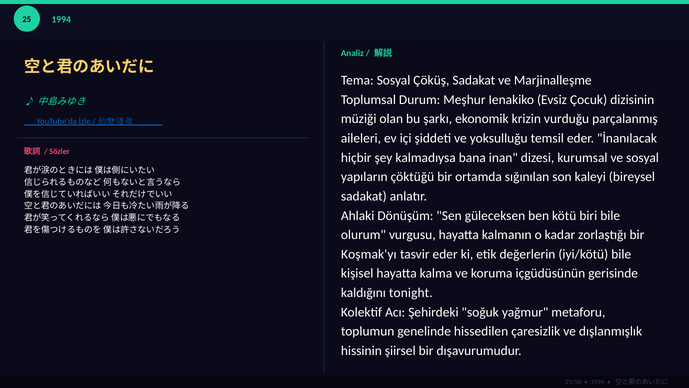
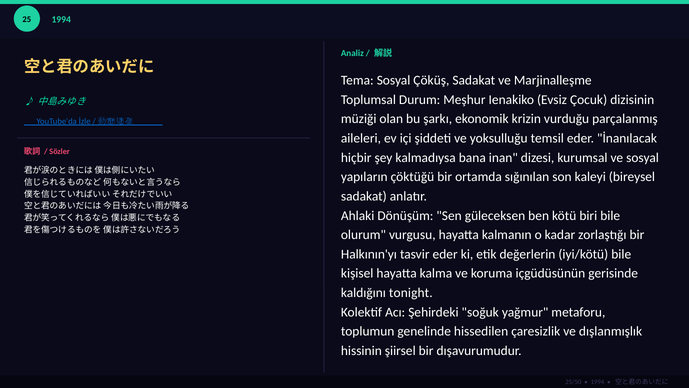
Koşmak'yı: Koşmak'yı -> Halkının'yı
